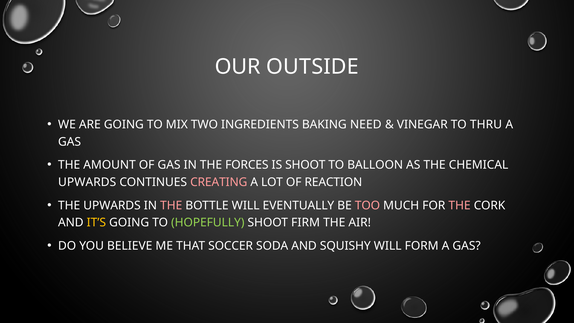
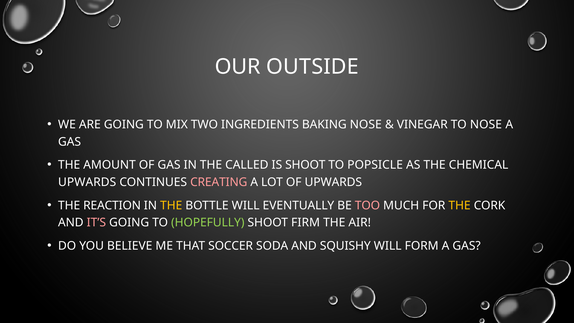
BAKING NEED: NEED -> NOSE
TO THRU: THRU -> NOSE
FORCES: FORCES -> CALLED
BALLOON: BALLOON -> POPSICLE
OF REACTION: REACTION -> UPWARDS
THE UPWARDS: UPWARDS -> REACTION
THE at (171, 205) colour: pink -> yellow
THE at (460, 205) colour: pink -> yellow
IT’S colour: yellow -> pink
